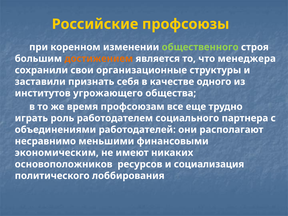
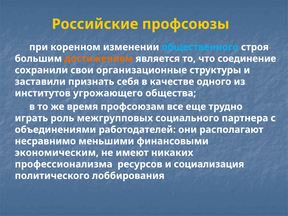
общественного colour: light green -> light blue
менеджера: менеджера -> соединение
работодателем: работодателем -> межгрупповых
основоположников: основоположников -> профессионализма
